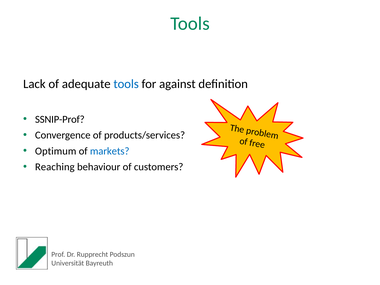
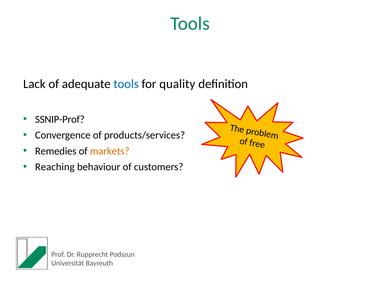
against: against -> quality
Optimum: Optimum -> Remedies
markets colour: blue -> orange
